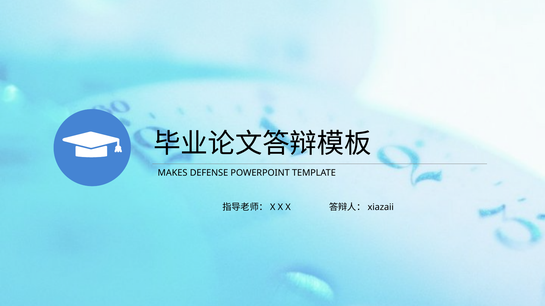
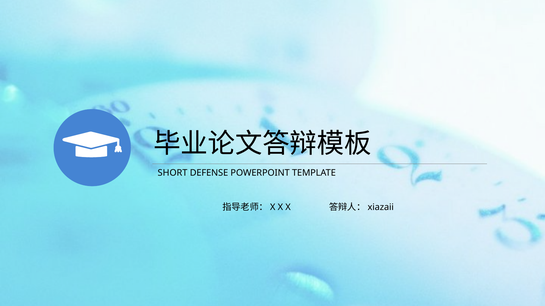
MAKES: MAKES -> SHORT
